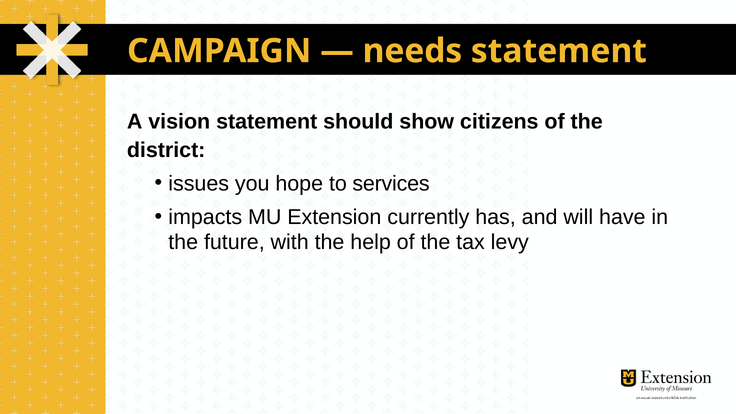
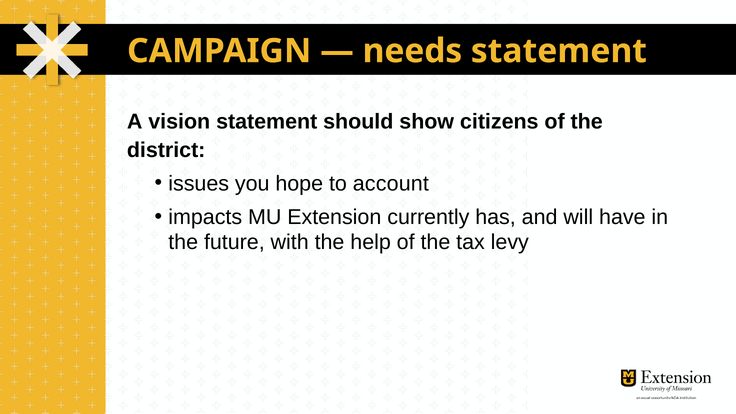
services: services -> account
